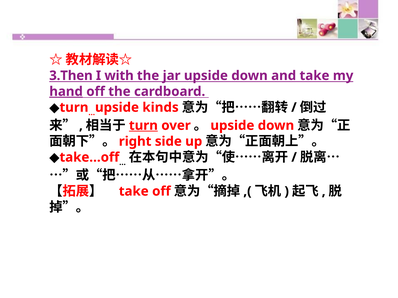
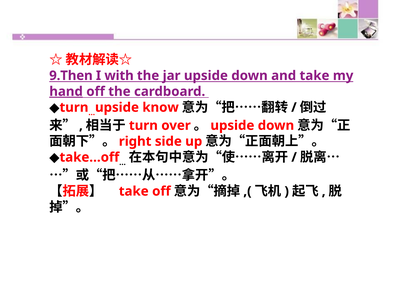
3.Then: 3.Then -> 9.Then
kinds: kinds -> know
turn at (143, 126) underline: present -> none
